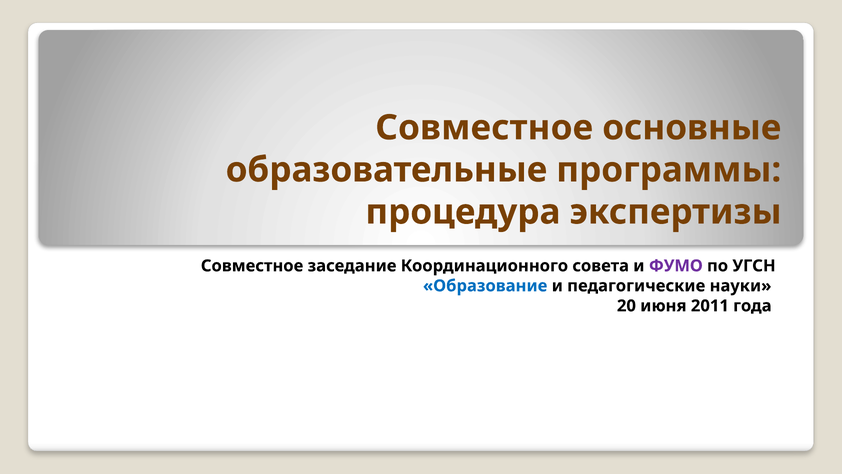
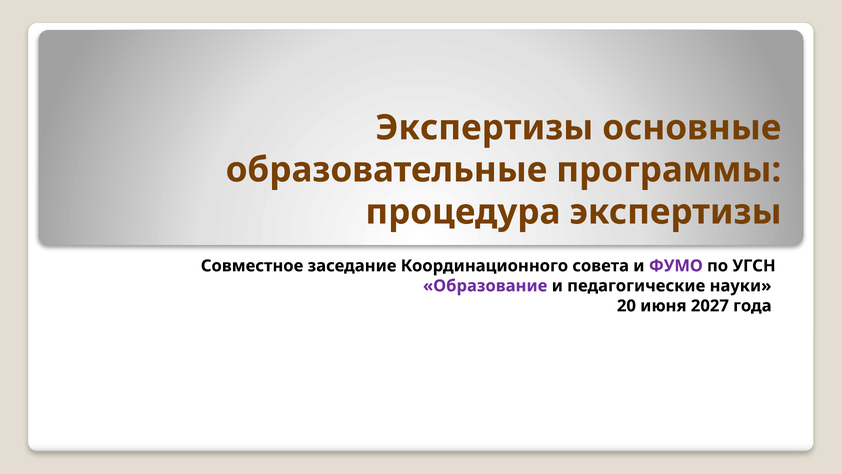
Совместное at (484, 128): Совместное -> Экспертизы
Образование colour: blue -> purple
2011: 2011 -> 2027
